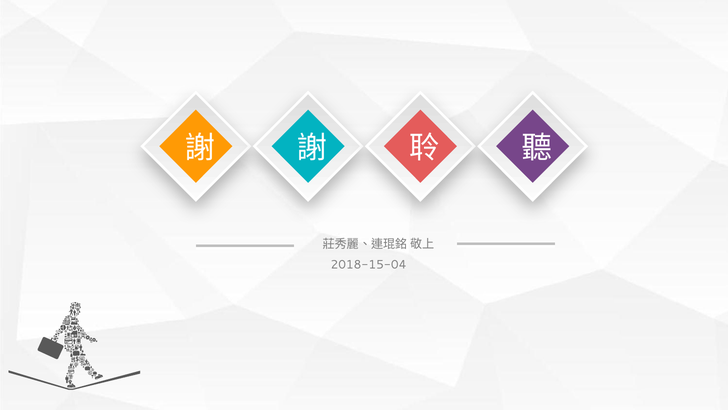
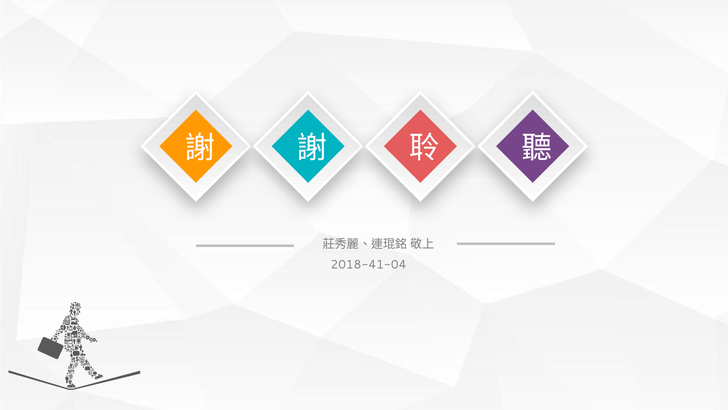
2018-15-04: 2018-15-04 -> 2018-41-04
